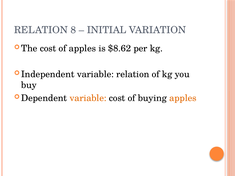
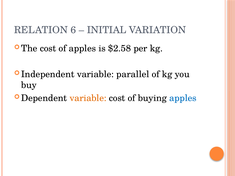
8: 8 -> 6
$8.62: $8.62 -> $2.58
variable relation: relation -> parallel
apples at (183, 98) colour: orange -> blue
